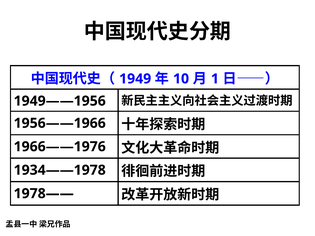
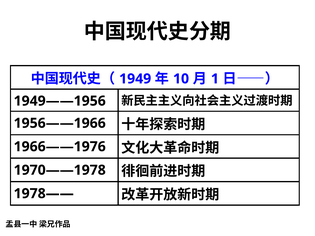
1934——1978: 1934——1978 -> 1970——1978
